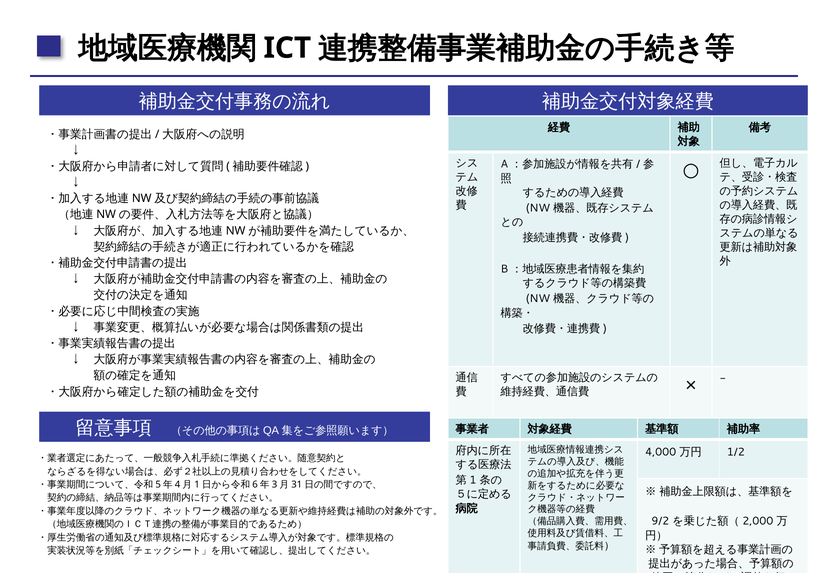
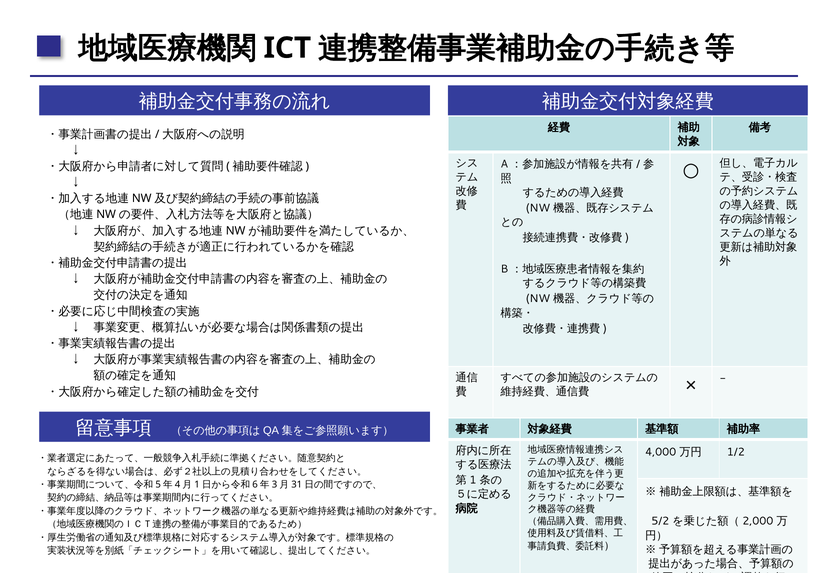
9/2: 9/2 -> 5/2
